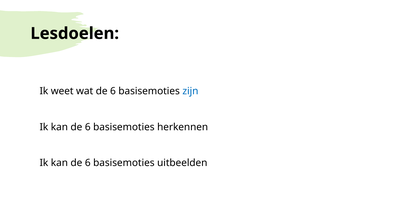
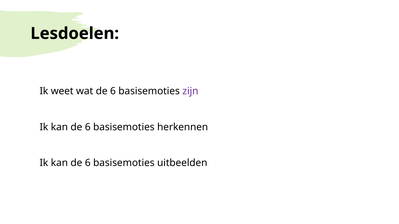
zijn colour: blue -> purple
